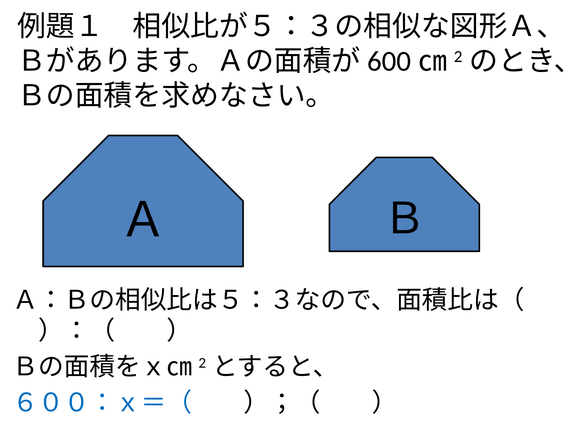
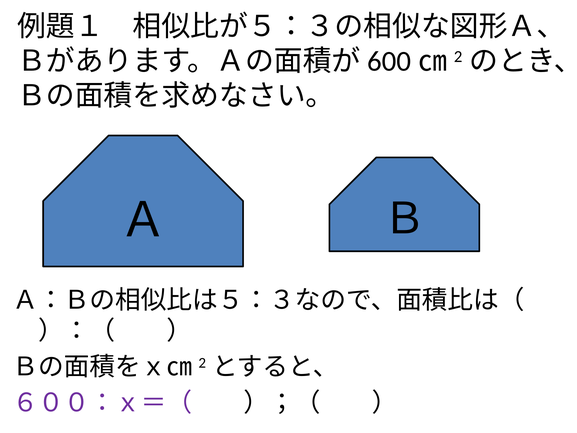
６００：ｘ＝（ colour: blue -> purple
